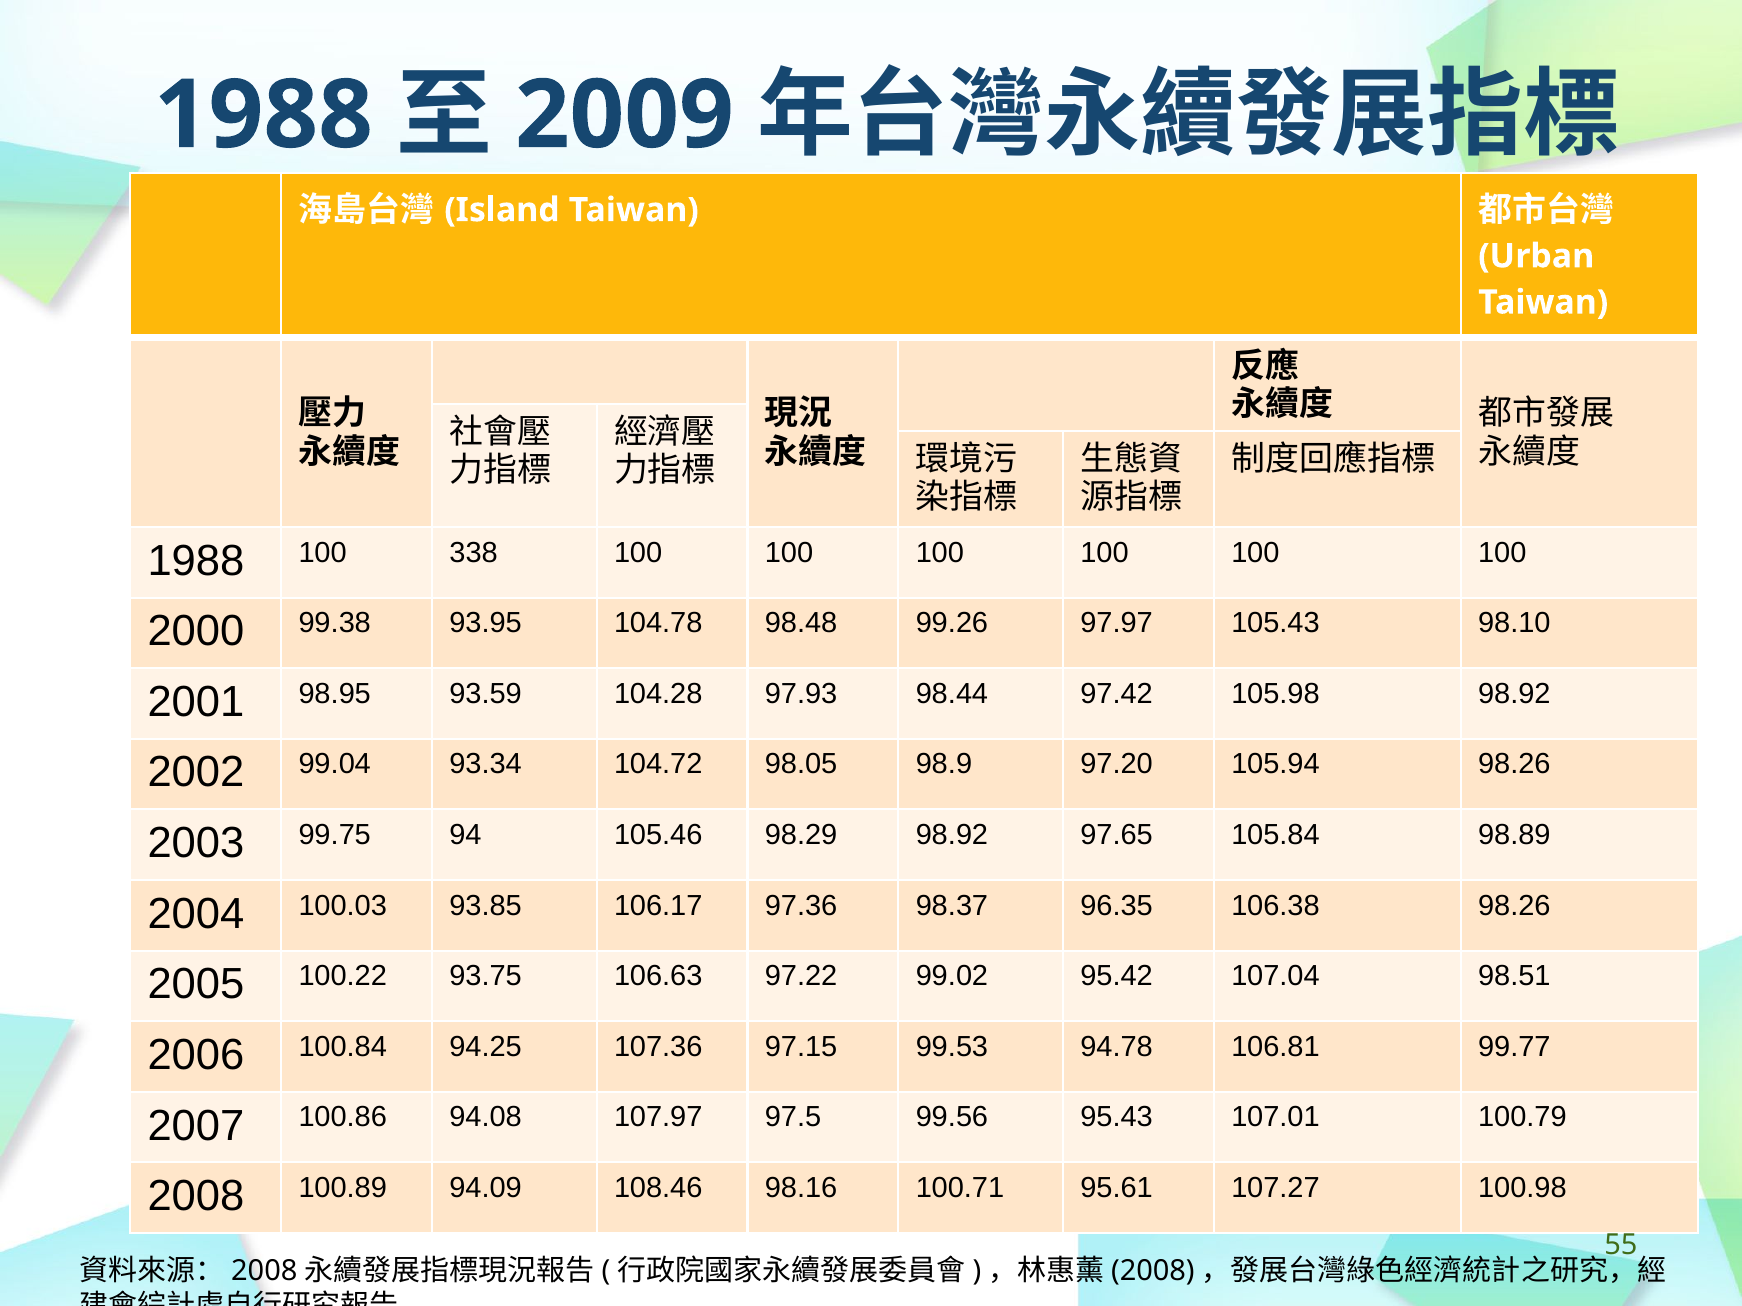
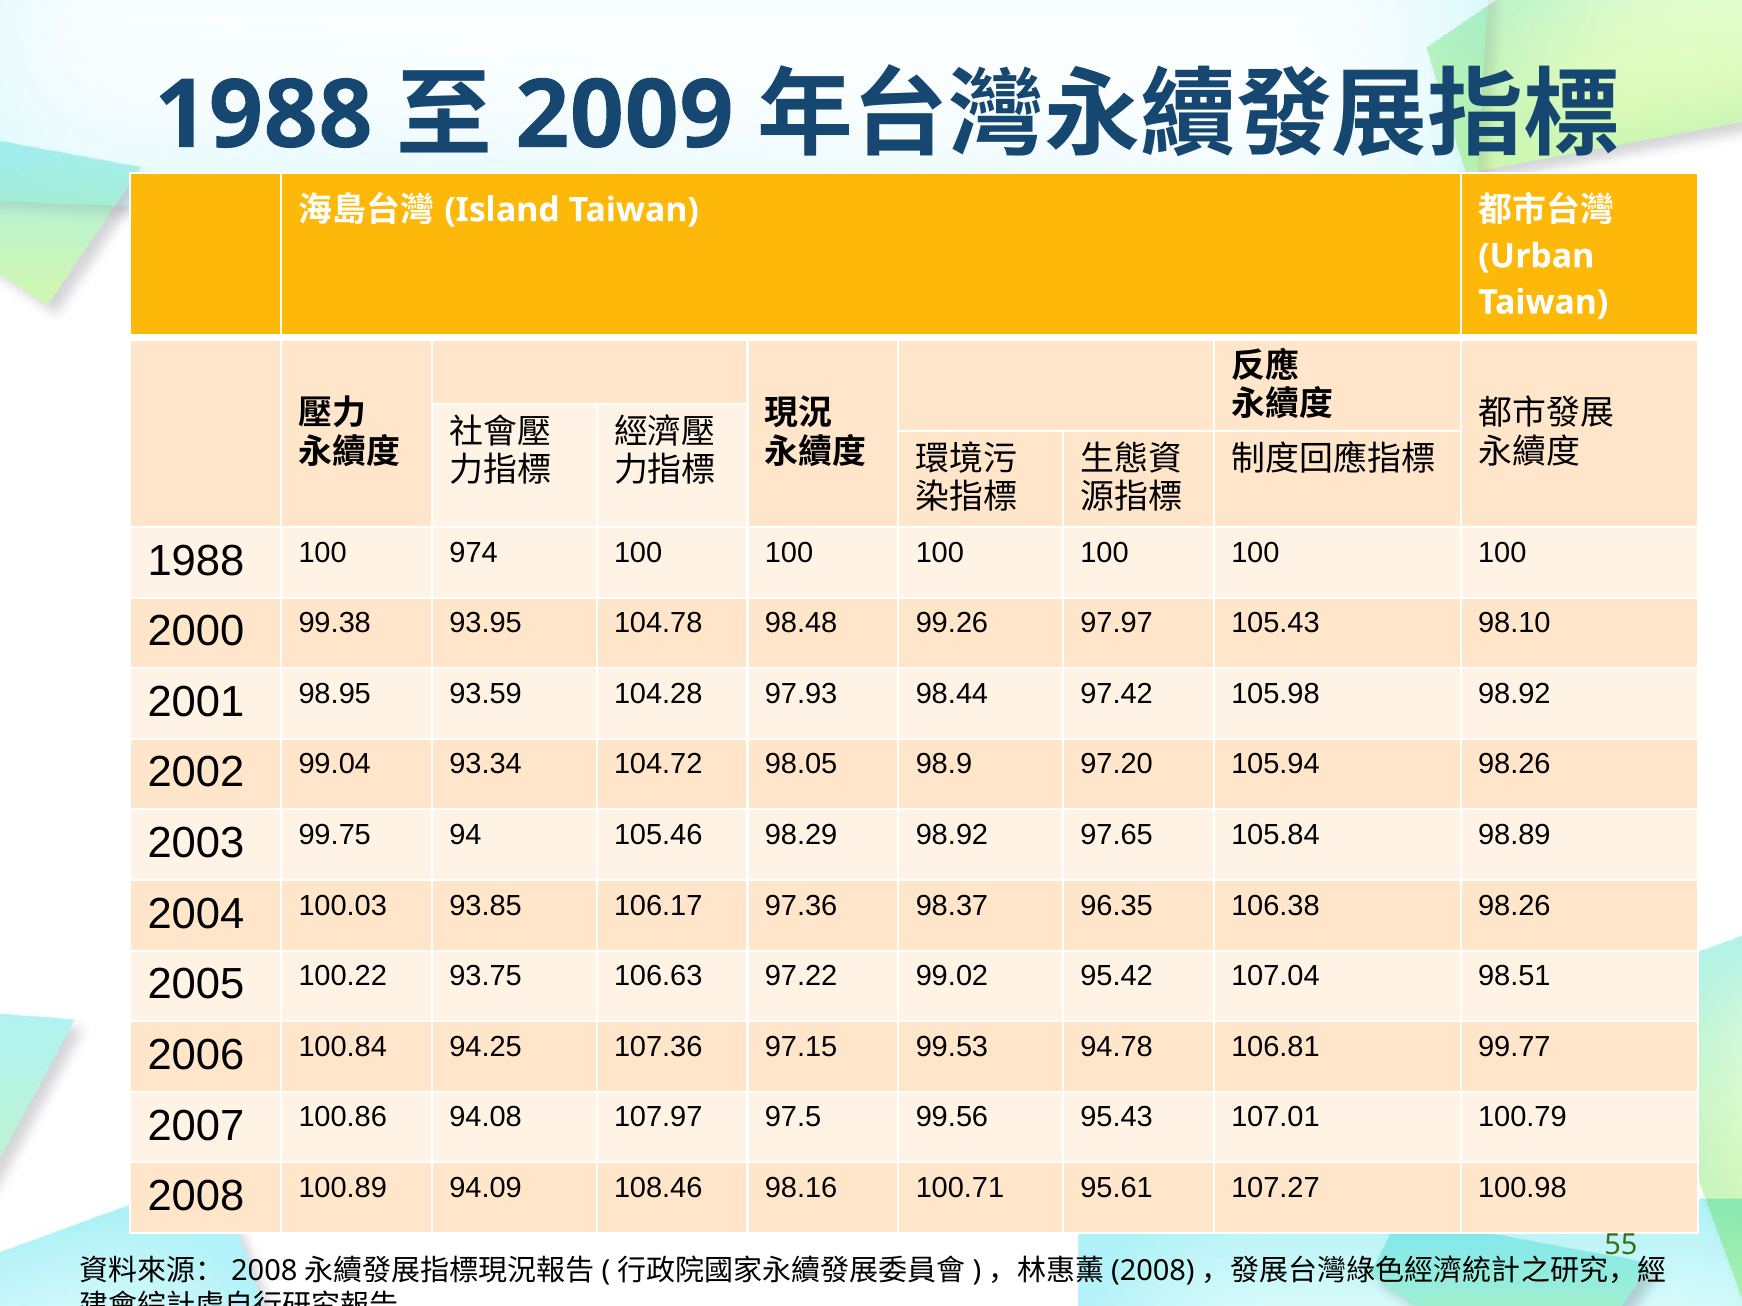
338: 338 -> 974
